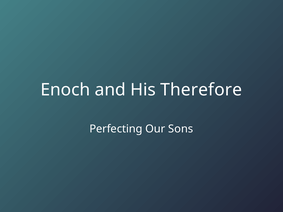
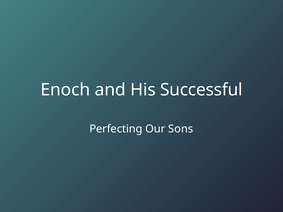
Therefore: Therefore -> Successful
